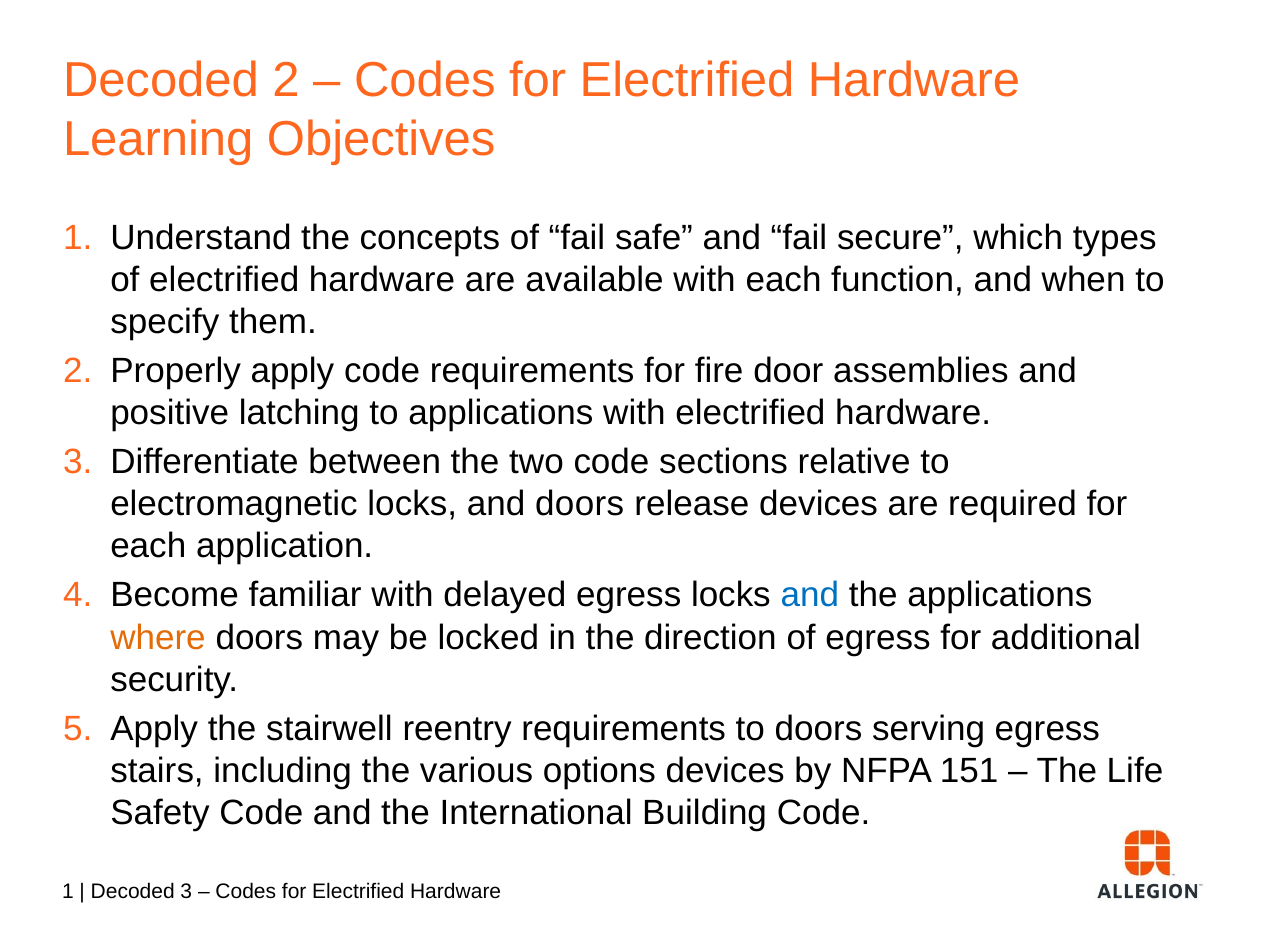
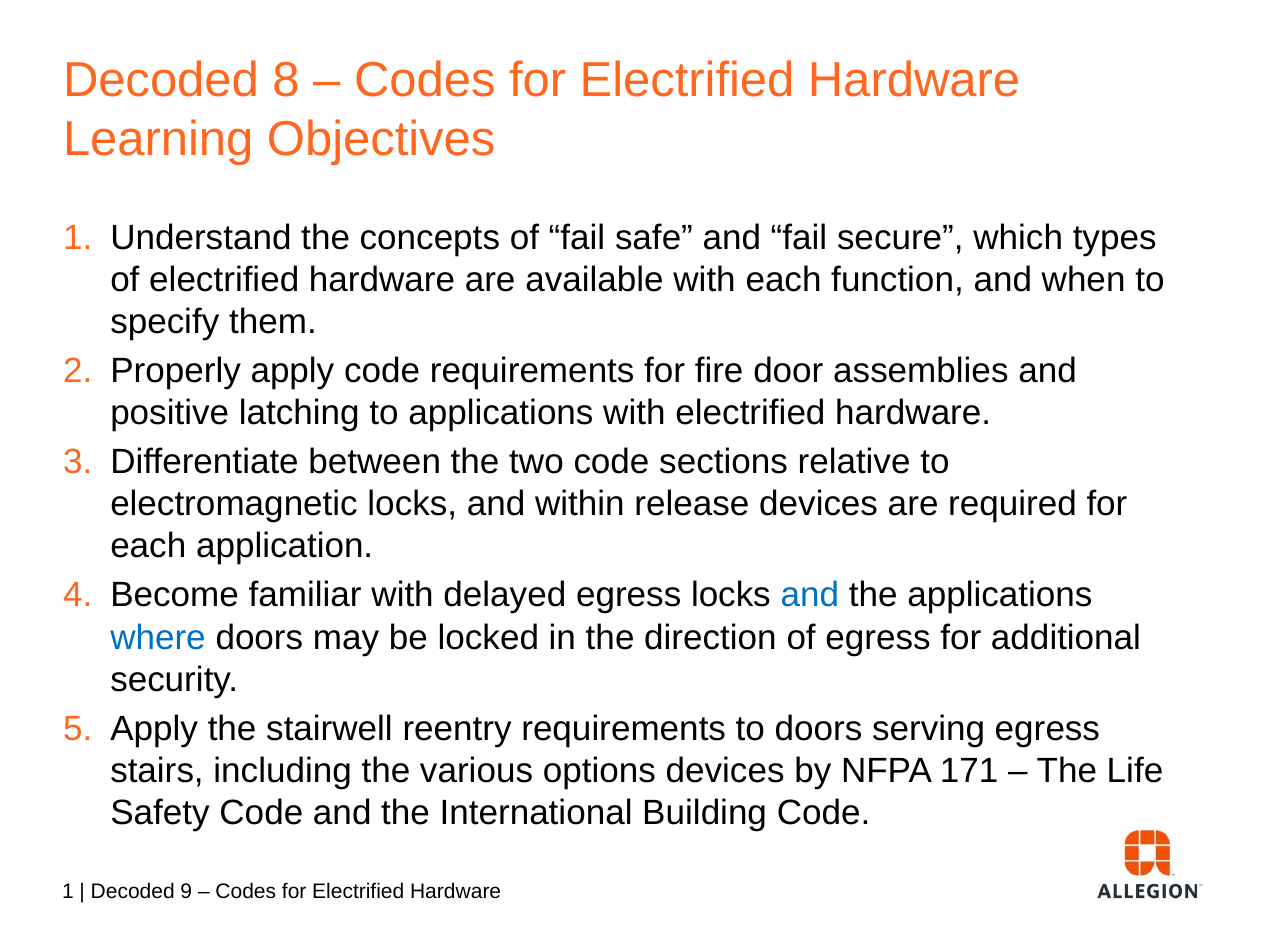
Decoded 2: 2 -> 8
and doors: doors -> within
where colour: orange -> blue
151: 151 -> 171
Decoded 3: 3 -> 9
